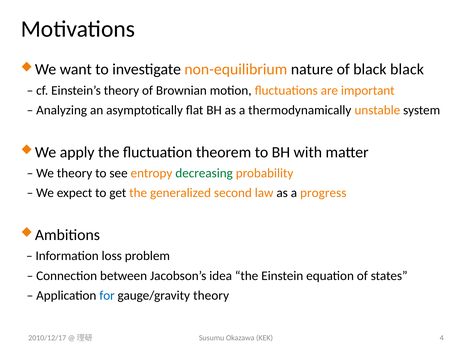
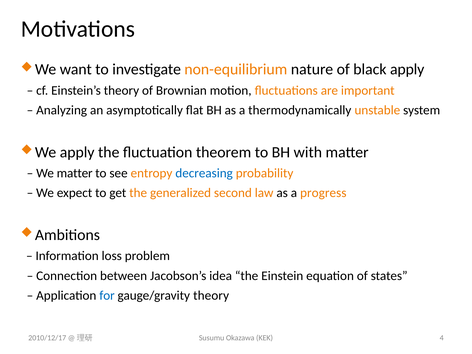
black black: black -> apply
We theory: theory -> matter
decreasing colour: green -> blue
